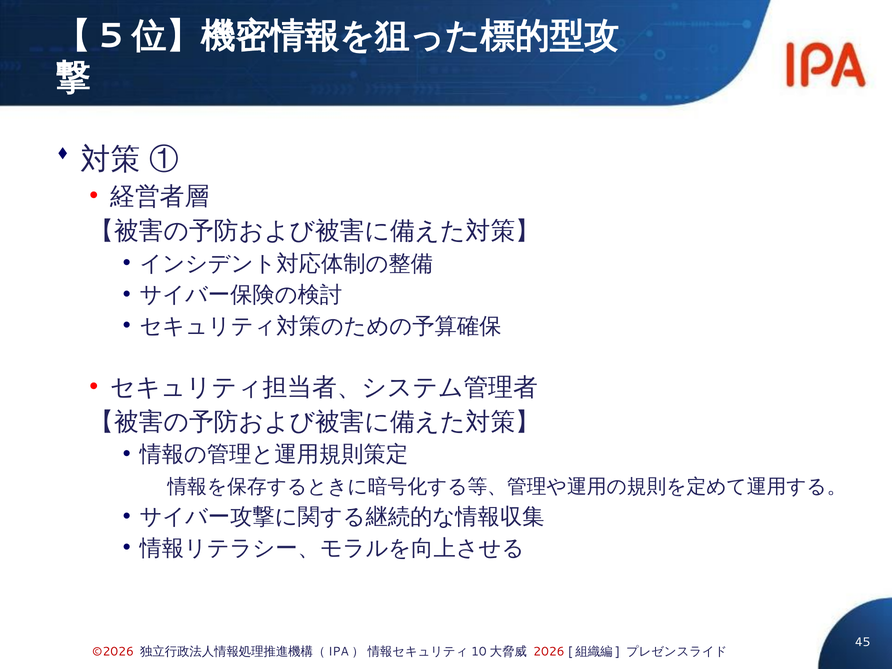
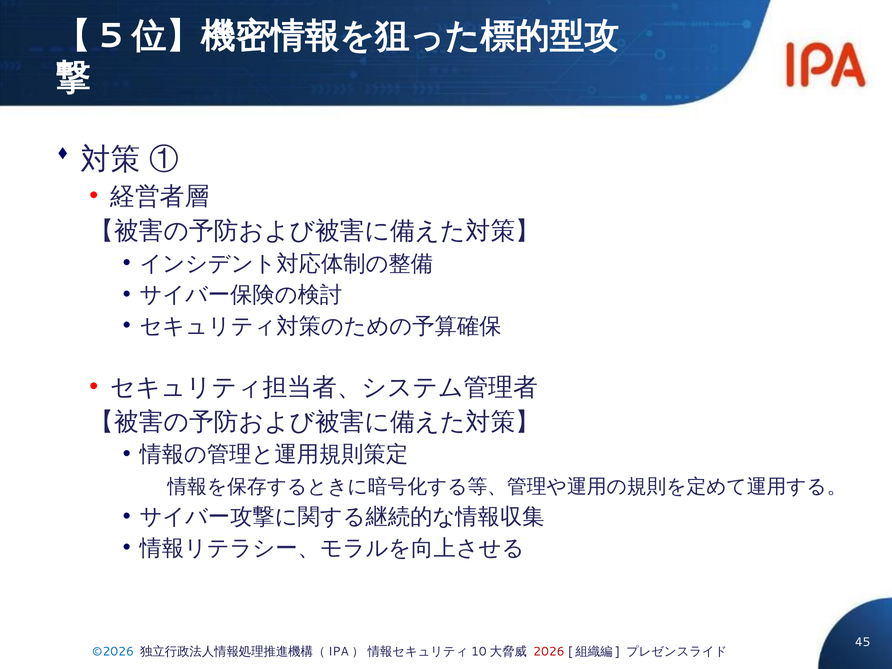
©2026 colour: red -> blue
